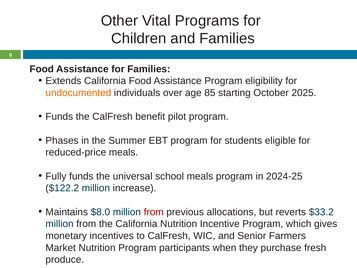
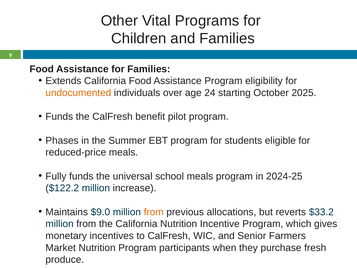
85: 85 -> 24
$8.0: $8.0 -> $9.0
from at (154, 212) colour: red -> orange
